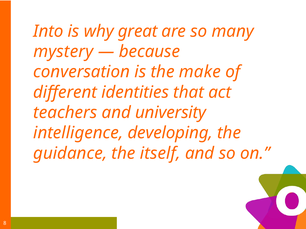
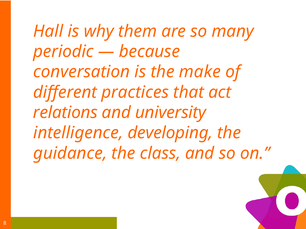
Into: Into -> Hall
great: great -> them
mystery: mystery -> periodic
identities: identities -> practices
teachers: teachers -> relations
itself: itself -> class
